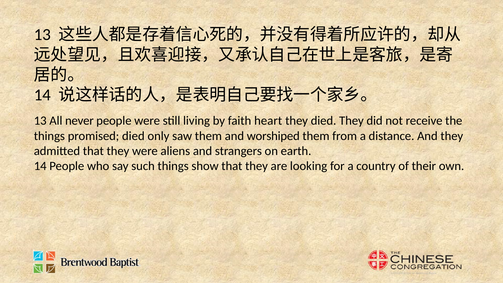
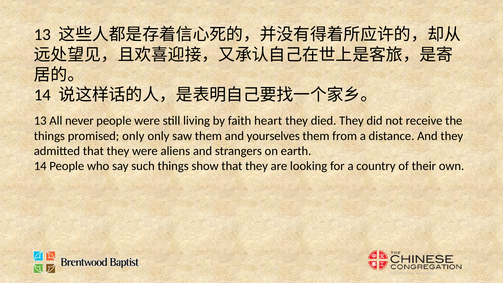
promised died: died -> only
worshiped: worshiped -> yourselves
